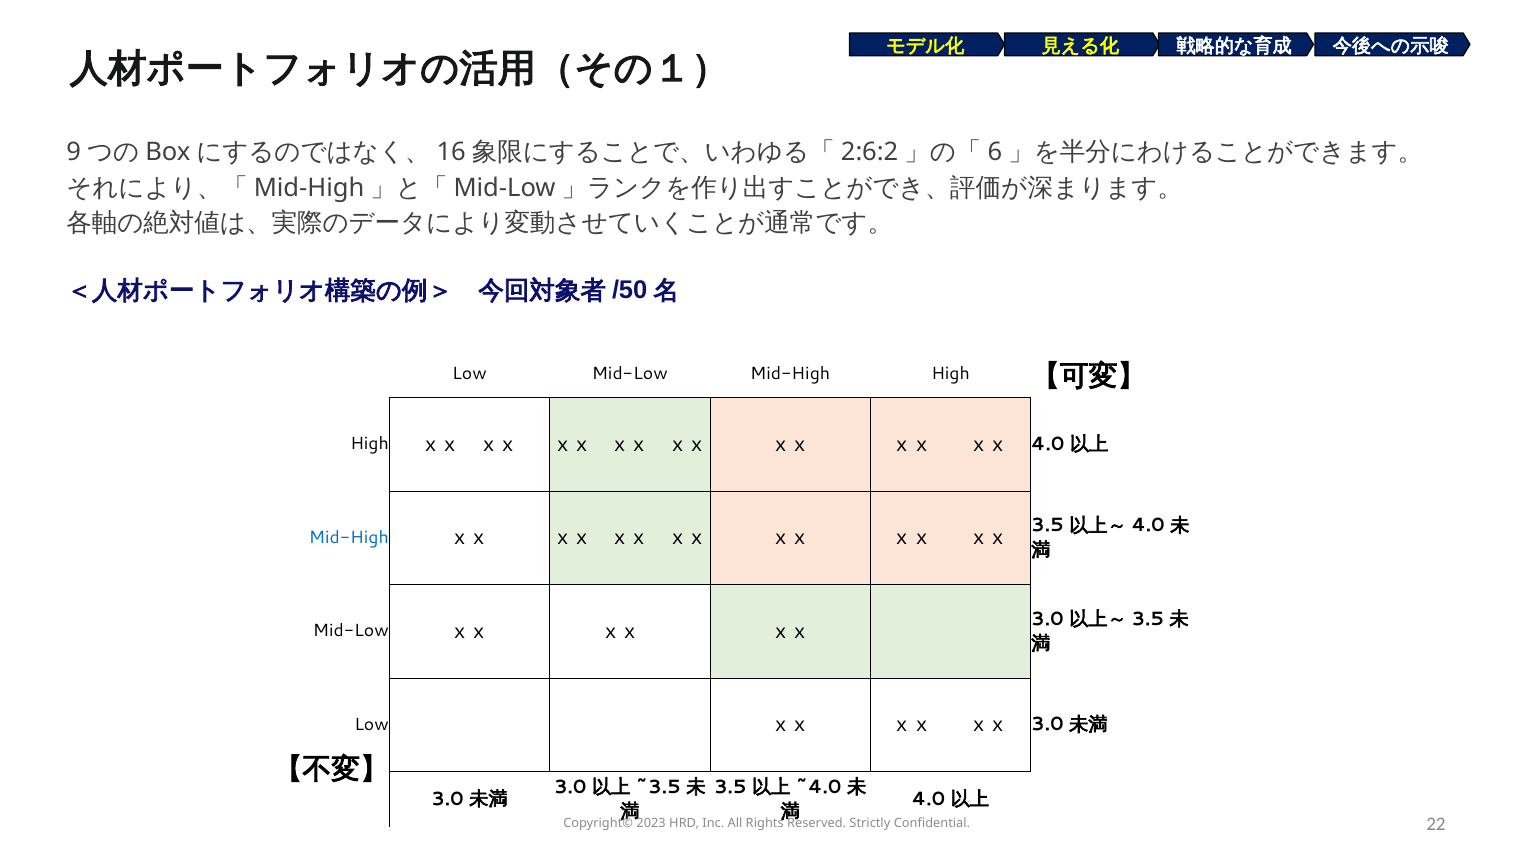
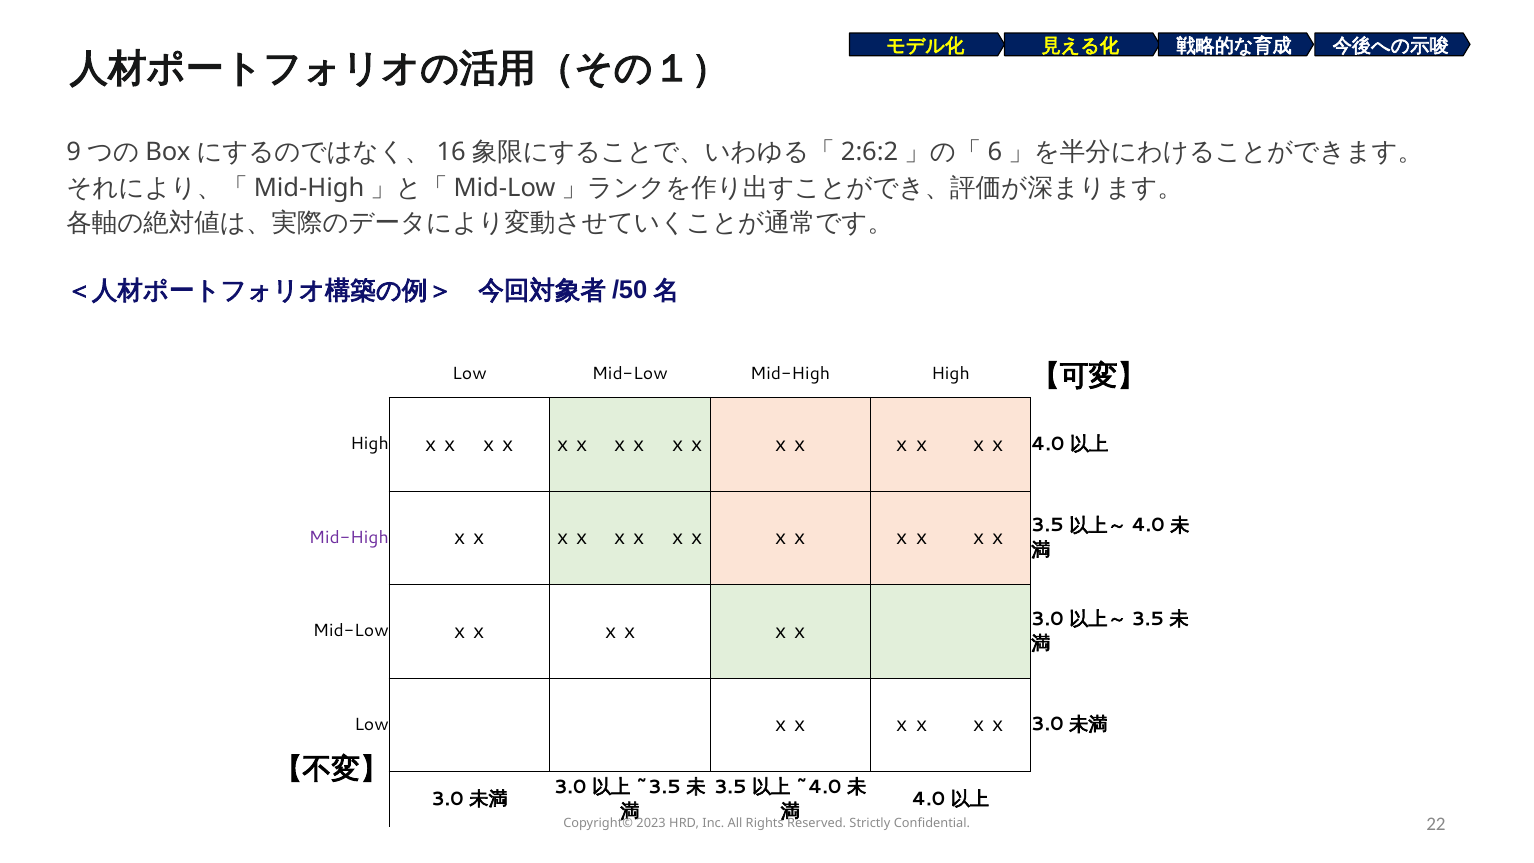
Mid-High at (349, 537) colour: blue -> purple
